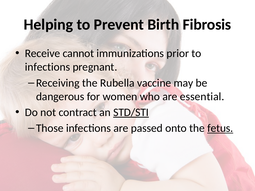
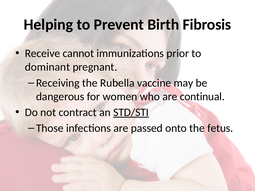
infections at (47, 67): infections -> dominant
essential: essential -> continual
fetus underline: present -> none
